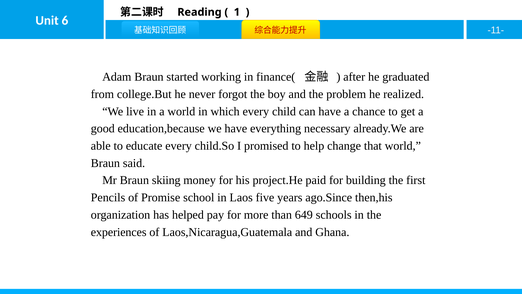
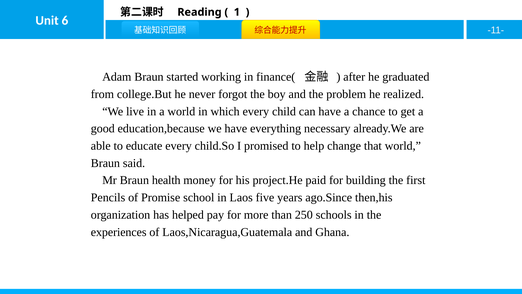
skiing: skiing -> health
649: 649 -> 250
